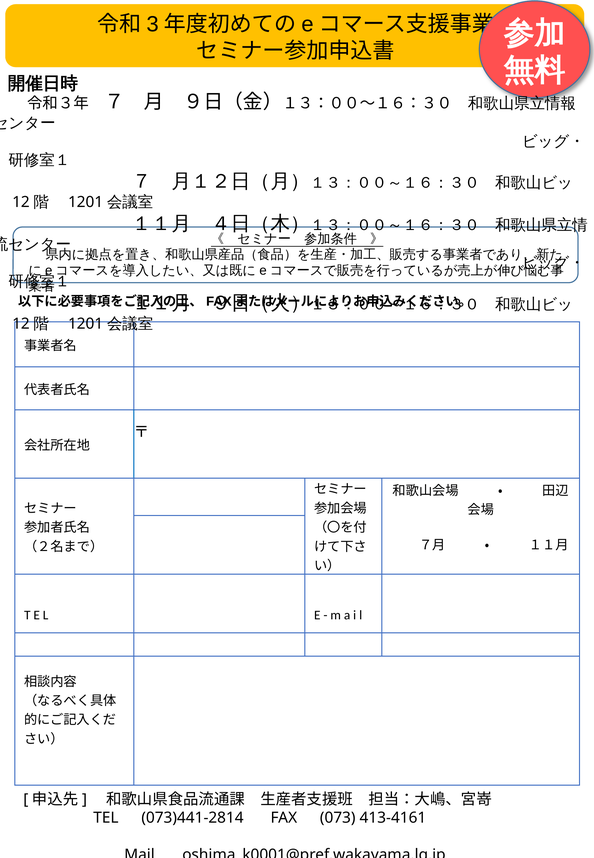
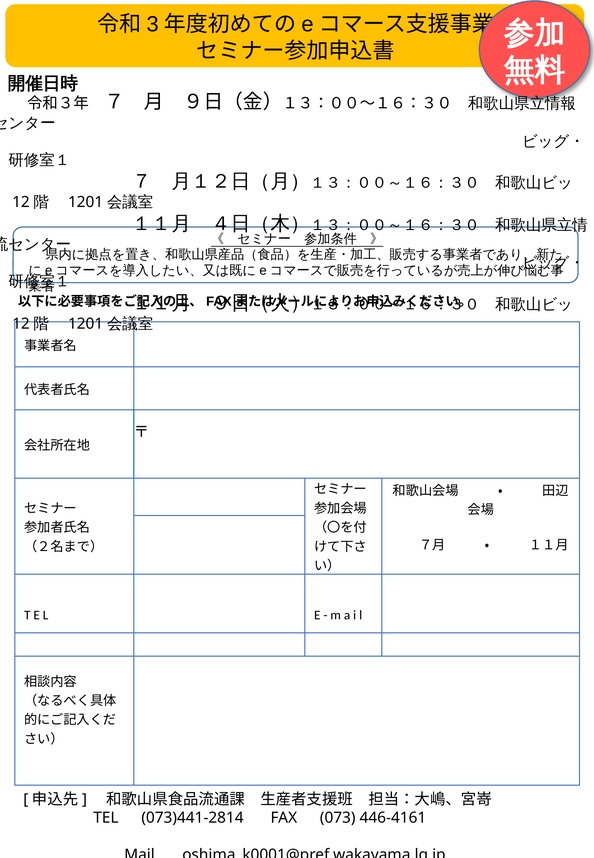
413-4161: 413-4161 -> 446-4161
